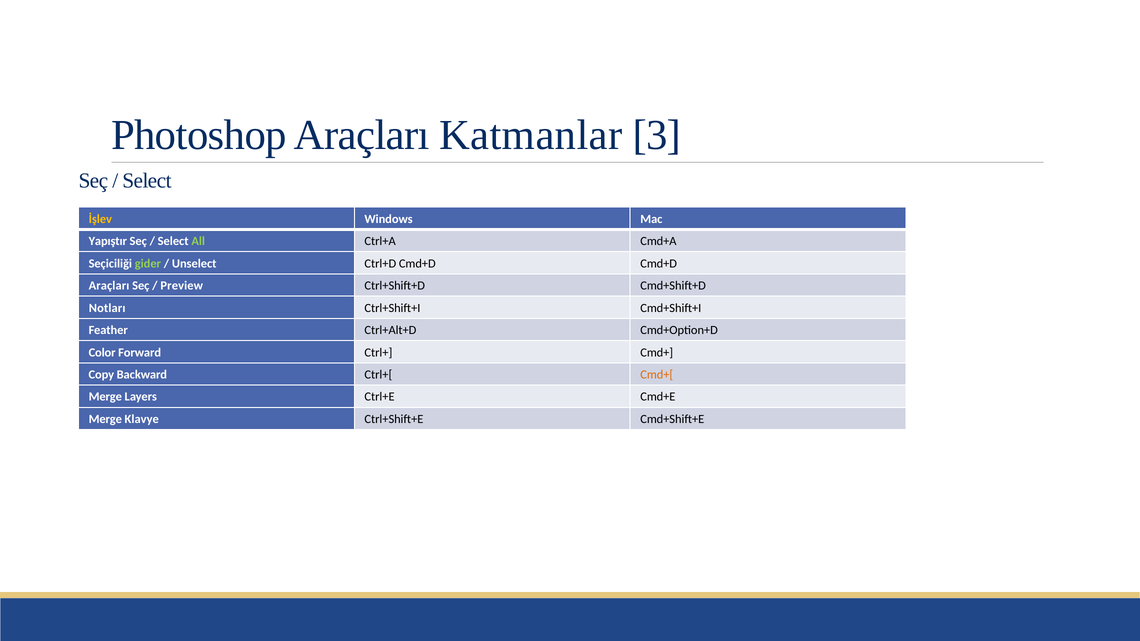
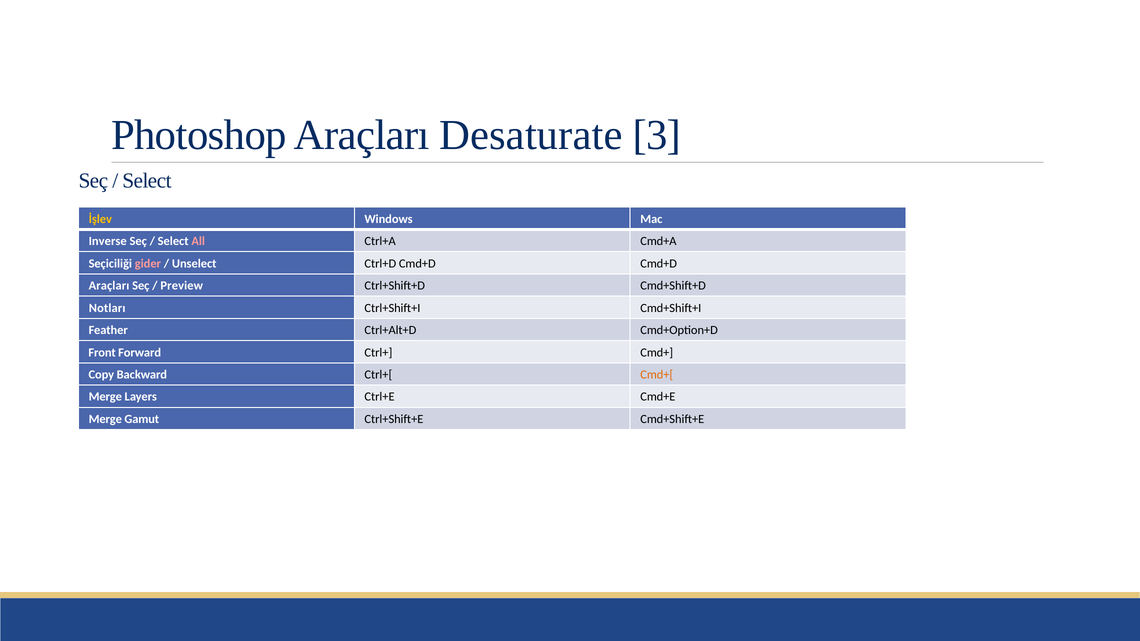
Katmanlar: Katmanlar -> Desaturate
Yapıştır: Yapıştır -> Inverse
All colour: light green -> pink
gider colour: light green -> pink
Color: Color -> Front
Klavye: Klavye -> Gamut
